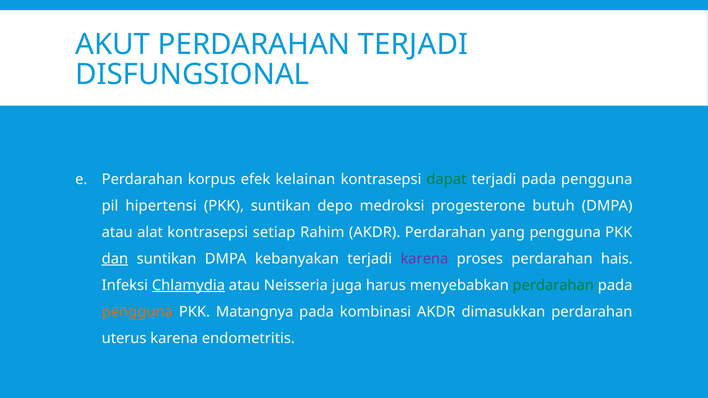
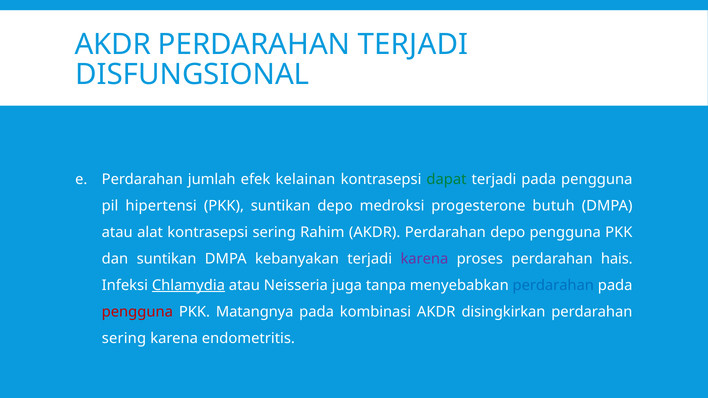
AKUT at (113, 45): AKUT -> AKDR
korpus: korpus -> jumlah
kontrasepsi setiap: setiap -> sering
Perdarahan yang: yang -> depo
dan underline: present -> none
harus: harus -> tanpa
perdarahan at (553, 285) colour: green -> blue
pengguna at (137, 312) colour: orange -> red
dimasukkan: dimasukkan -> disingkirkan
uterus at (124, 339): uterus -> sering
